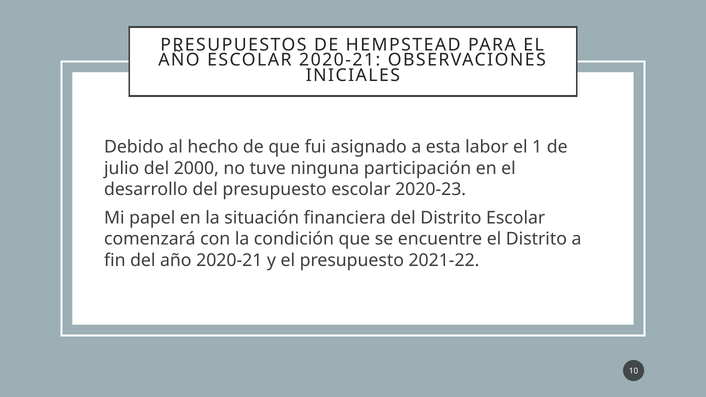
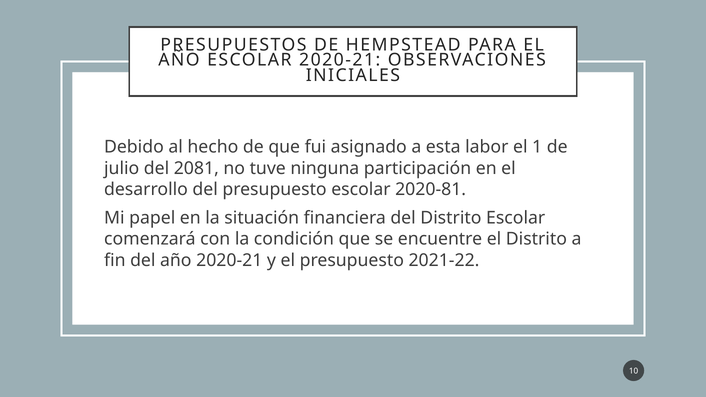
2000: 2000 -> 2081
2020-23: 2020-23 -> 2020-81
